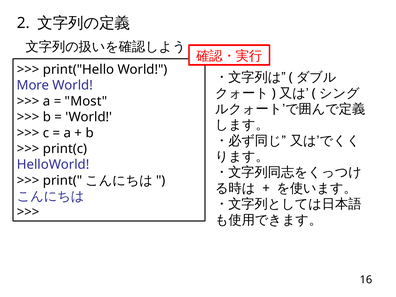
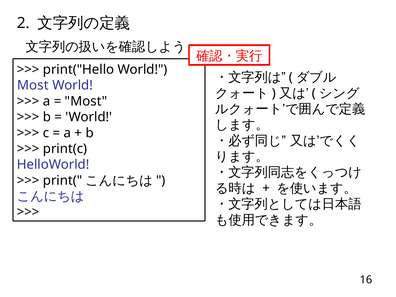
More at (33, 85): More -> Most
